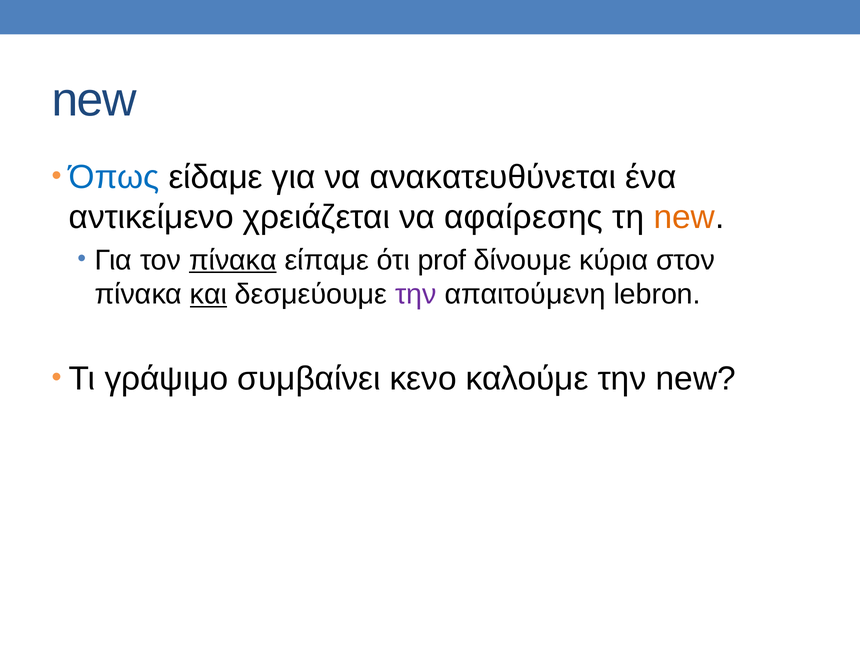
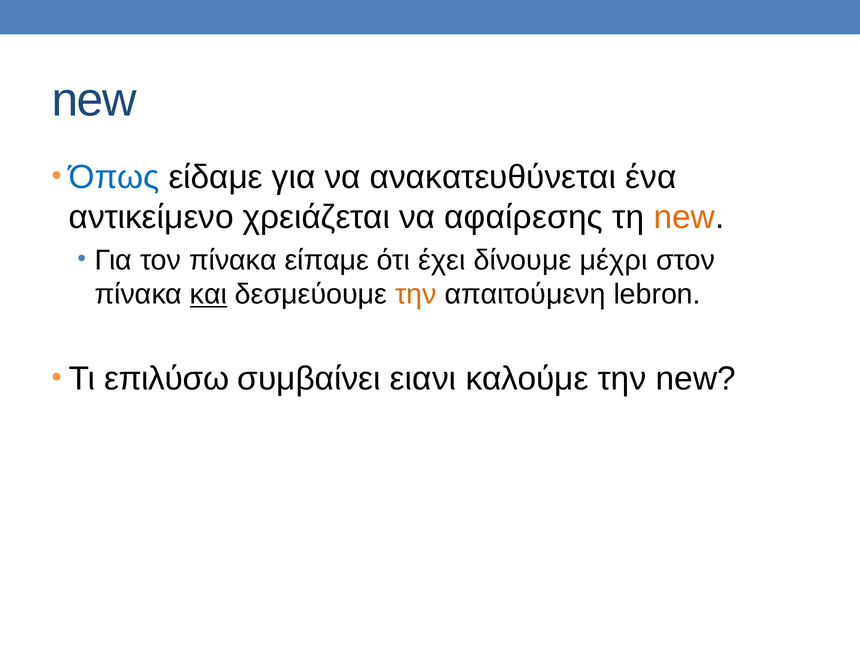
πίνακα at (233, 260) underline: present -> none
prof: prof -> έχει
κύρια: κύρια -> μέχρι
την at (416, 294) colour: purple -> orange
γράψιμο: γράψιμο -> επιλύσω
κενο: κενο -> ειανι
